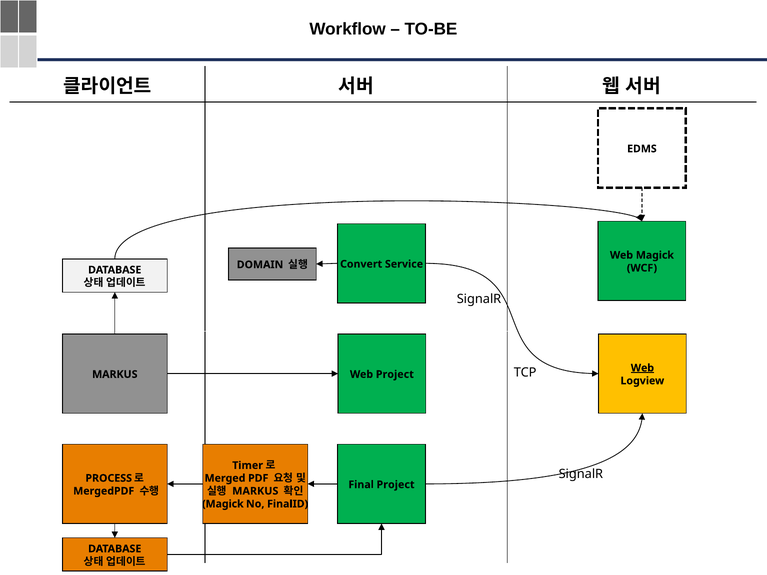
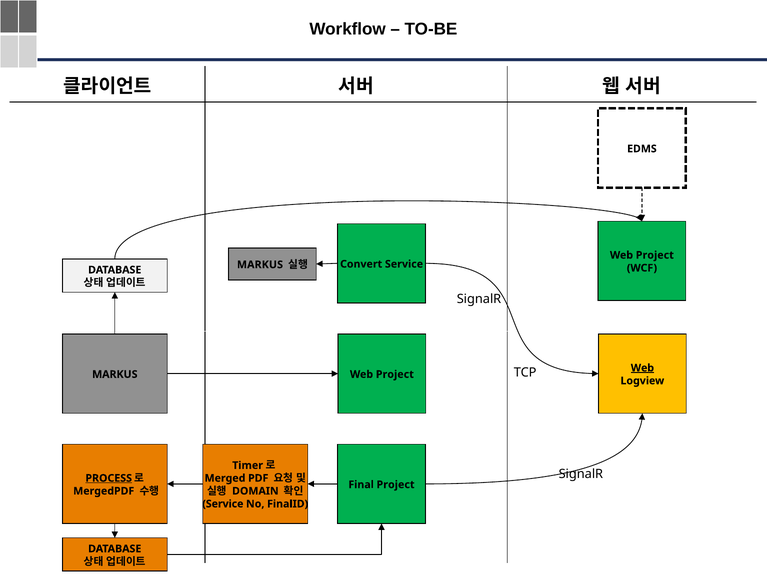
Magick at (655, 255): Magick -> Project
DOMAIN at (260, 265): DOMAIN -> MARKUS
PROCESS underline: none -> present
MARKUS at (255, 491): MARKUS -> DOMAIN
Magick at (223, 504): Magick -> Service
